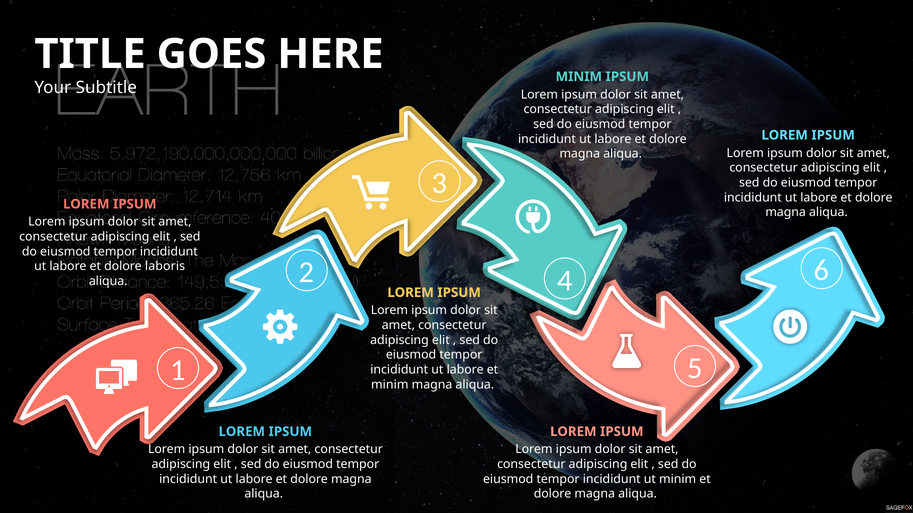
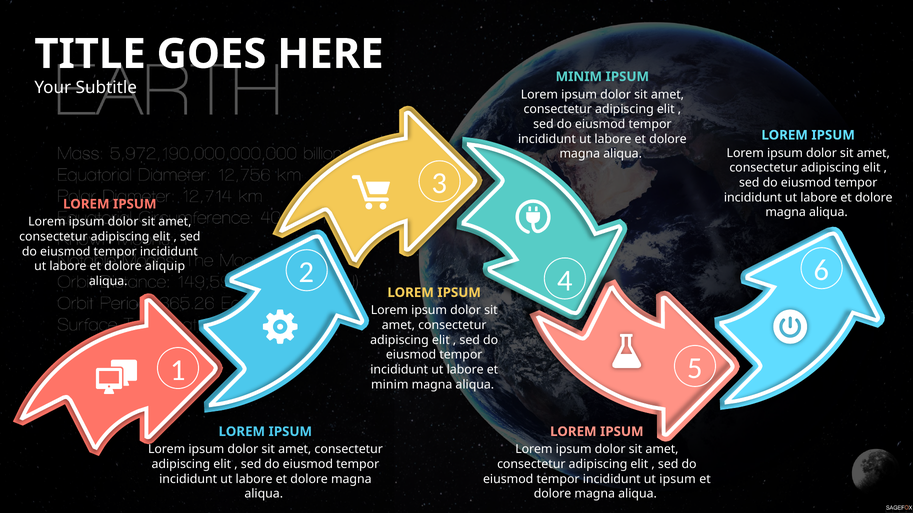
laboris: laboris -> aliquip
ut minim: minim -> ipsum
